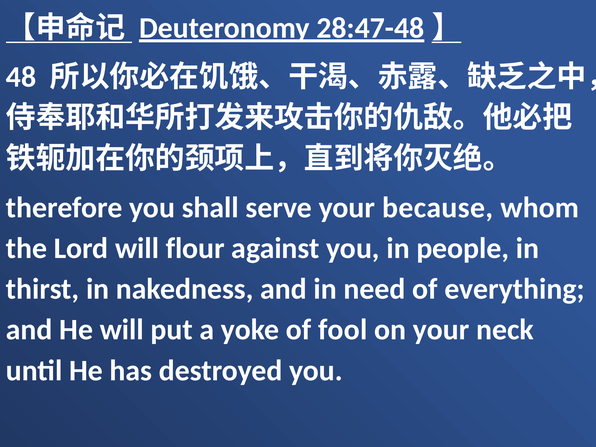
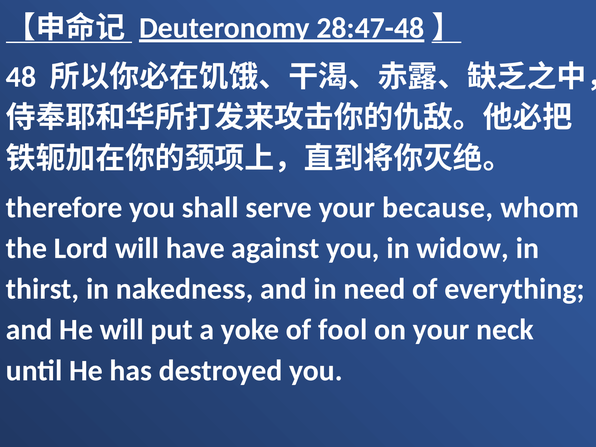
flour: flour -> have
people: people -> widow
